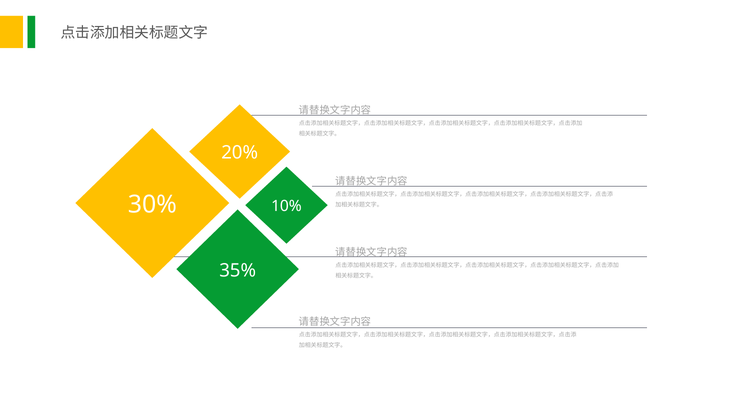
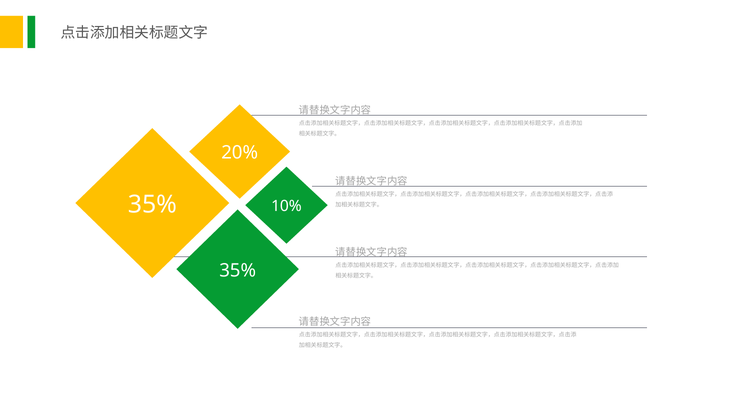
30% at (152, 205): 30% -> 35%
